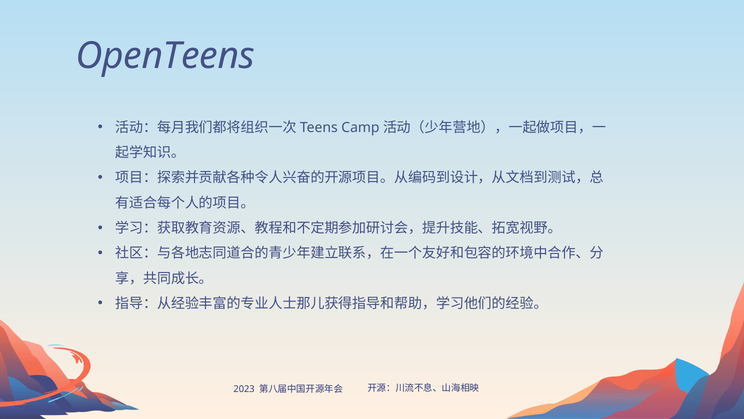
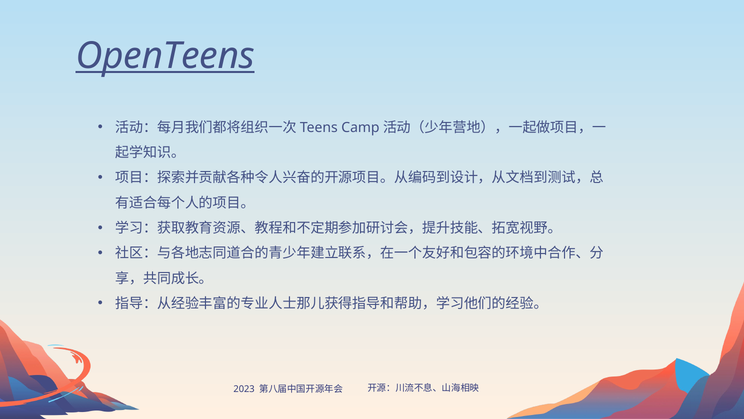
OpenTeens underline: none -> present
